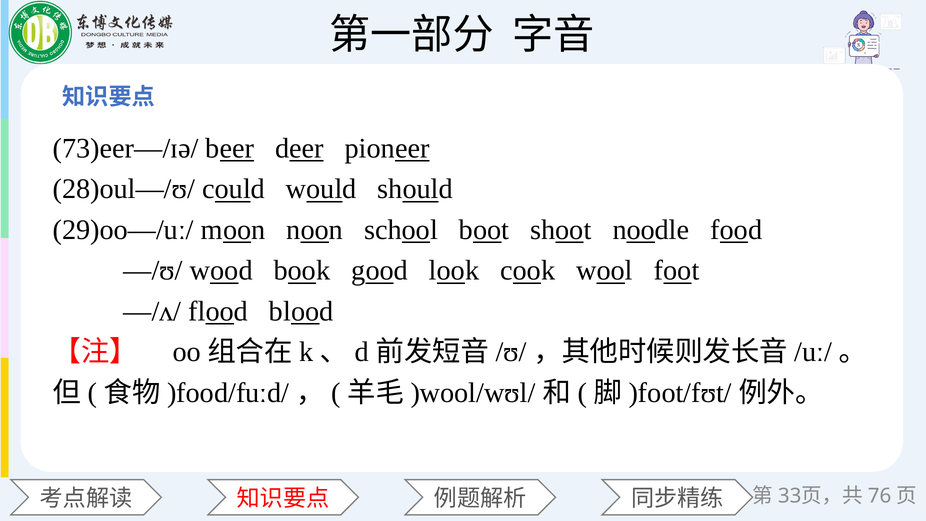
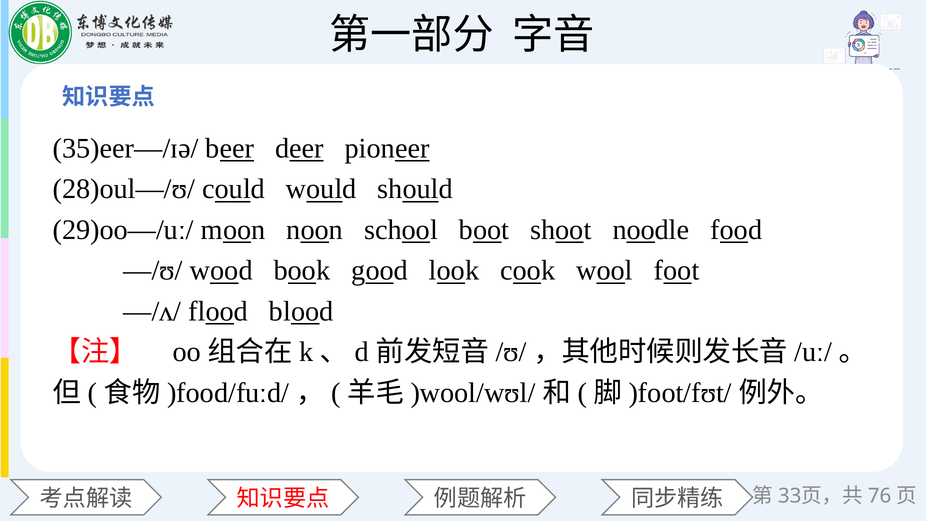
73)eer—/ɪə/: 73)eer—/ɪə/ -> 35)eer—/ɪə/
